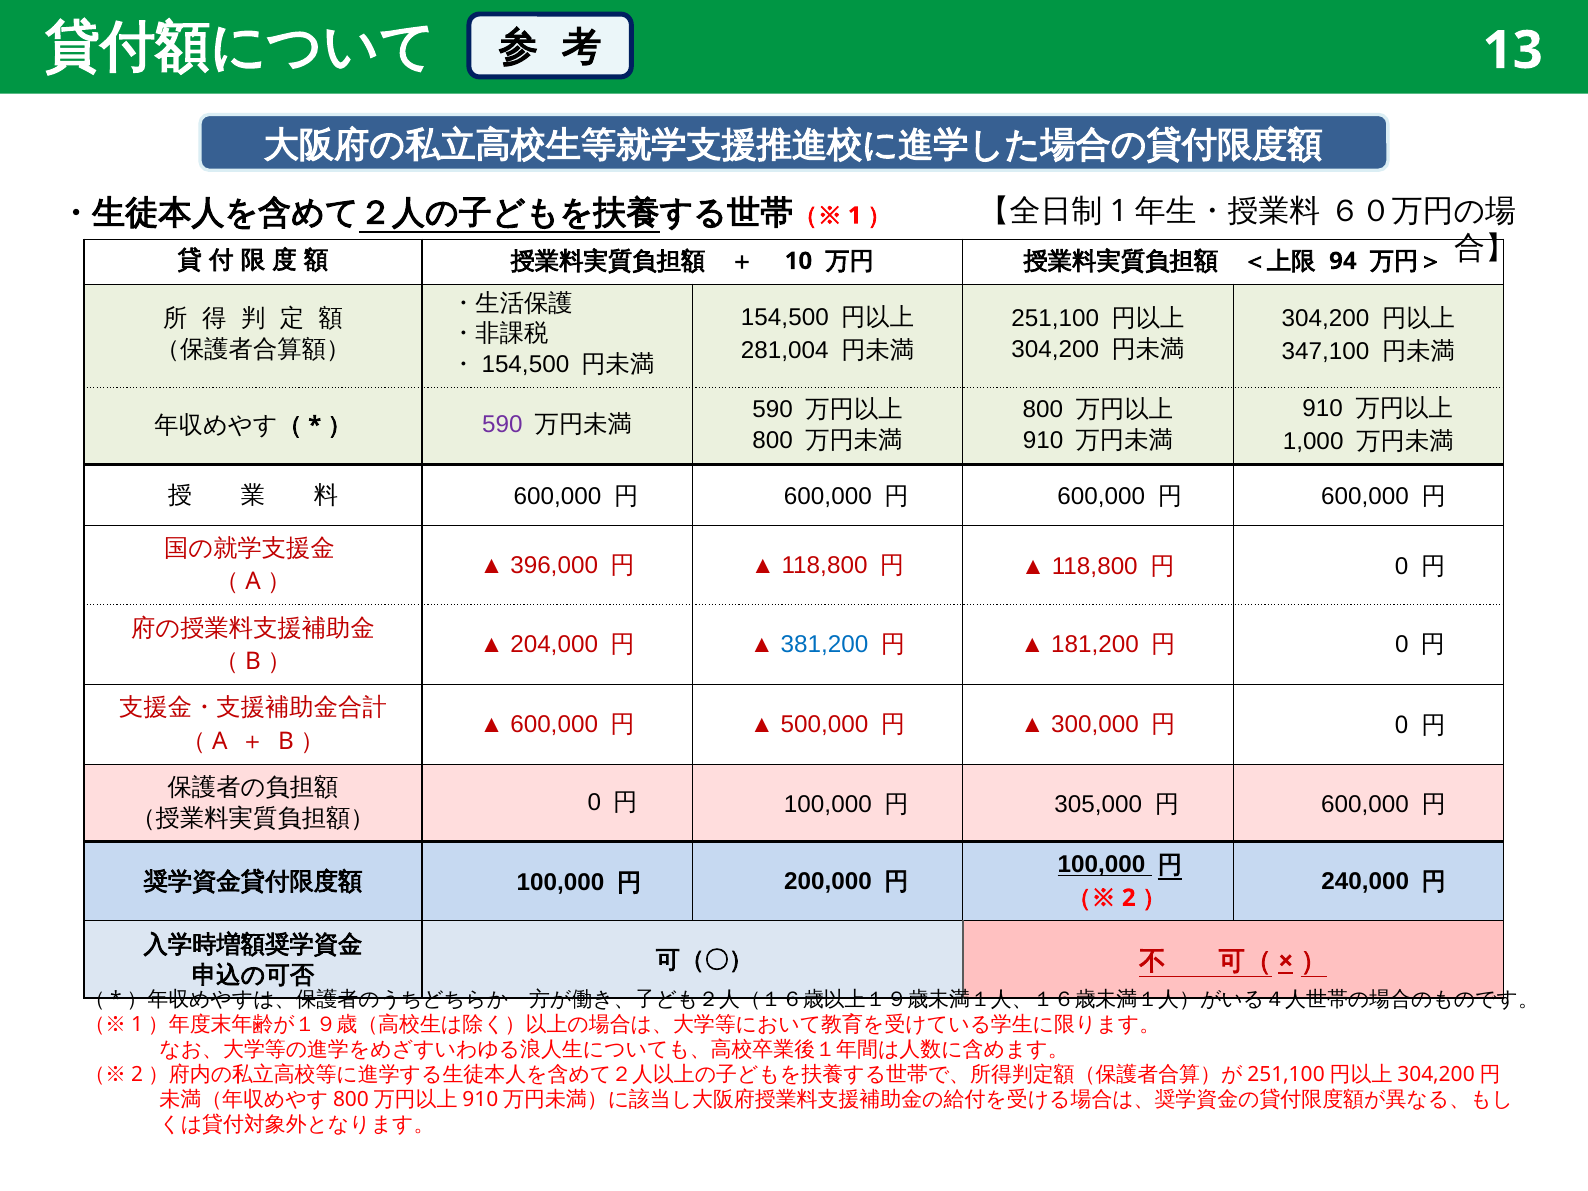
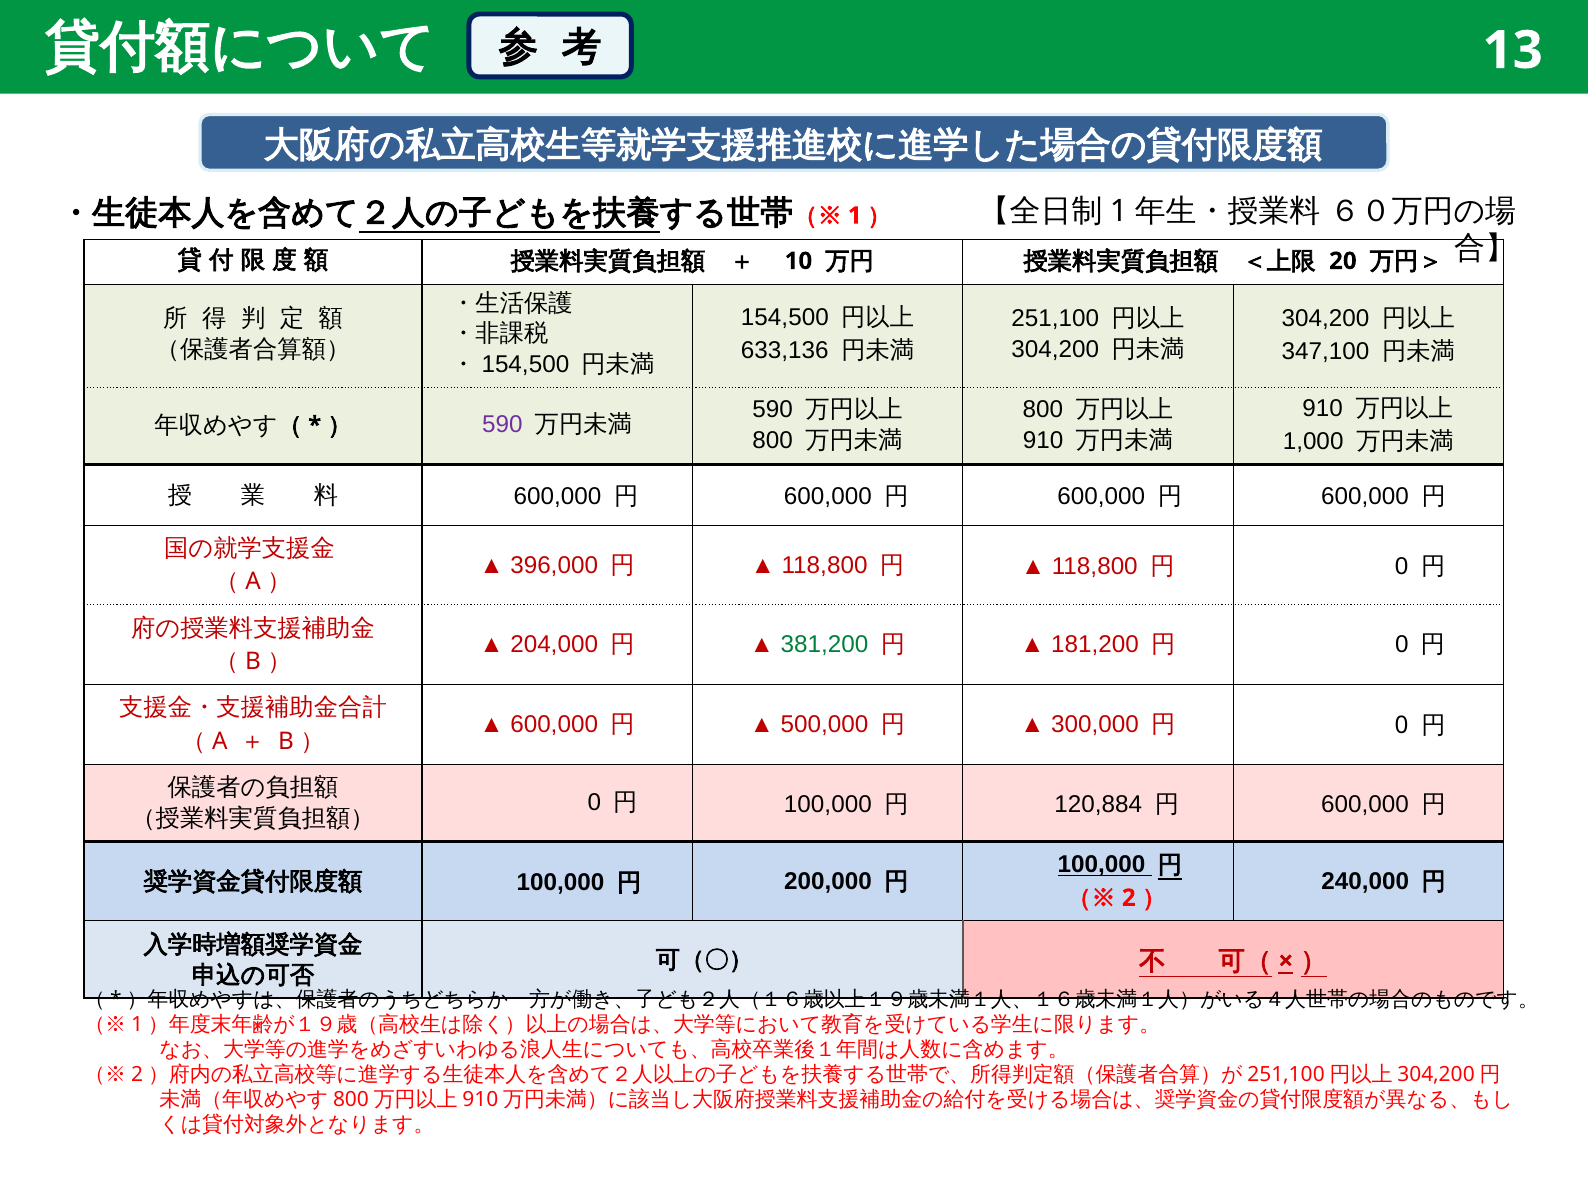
94: 94 -> 20
281,004: 281,004 -> 633,136
381,200 colour: blue -> green
305,000: 305,000 -> 120,884
